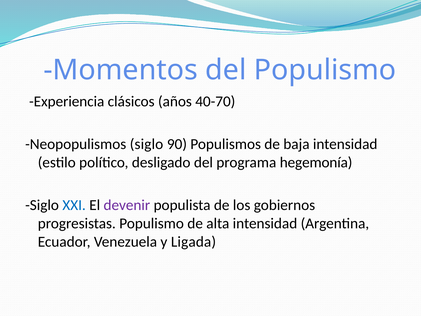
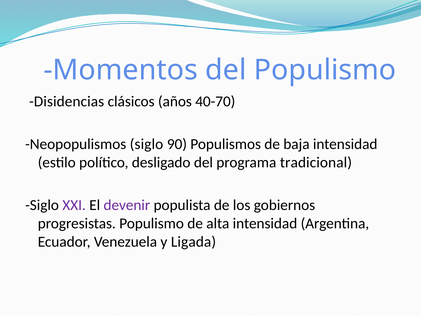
Experiencia: Experiencia -> Disidencias
hegemonía: hegemonía -> tradicional
XXI colour: blue -> purple
